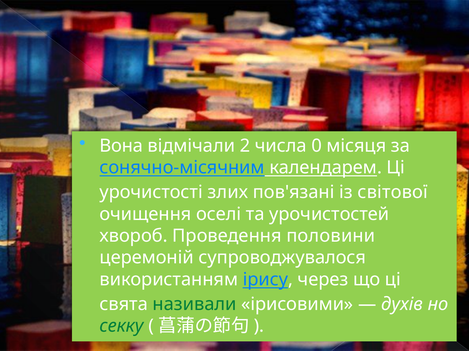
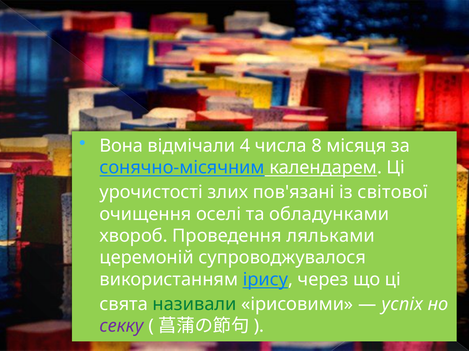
2: 2 -> 4
0: 0 -> 8
урочистостей: урочистостей -> обладунками
половини: половини -> ляльками
духів: духів -> успіх
секку colour: green -> purple
